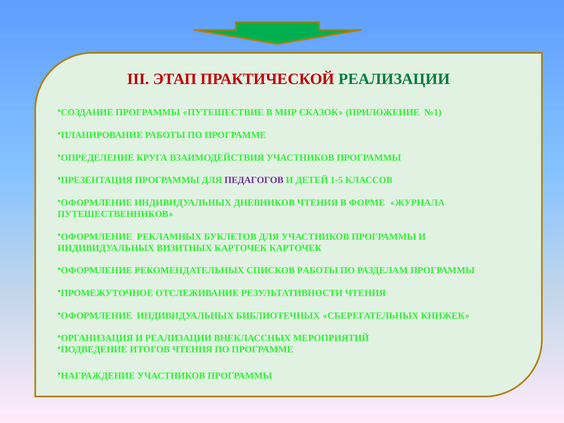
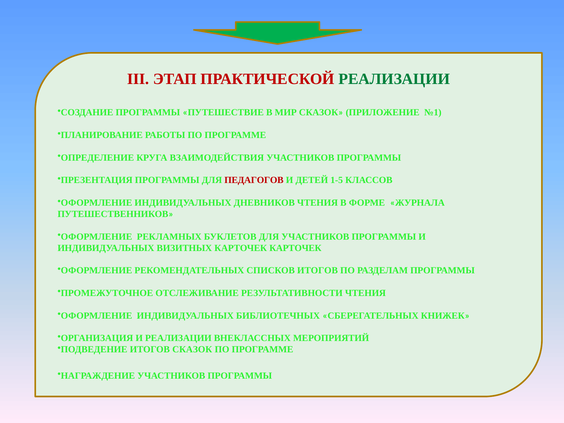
ПЕДАГОГОВ colour: purple -> red
СПИСКОВ РАБОТЫ: РАБОТЫ -> ИТОГОВ
ИТОГОВ ЧТЕНИЯ: ЧТЕНИЯ -> СКАЗОК
